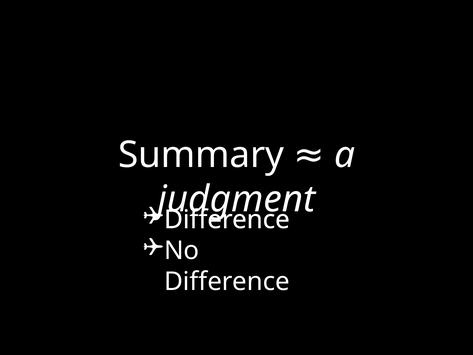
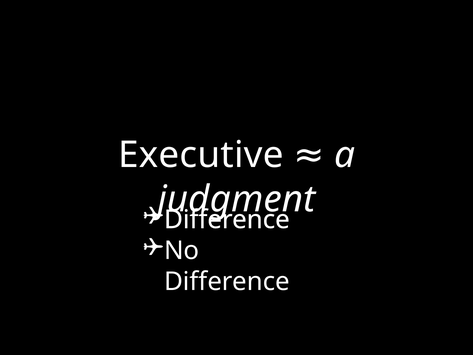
Summary: Summary -> Executive
